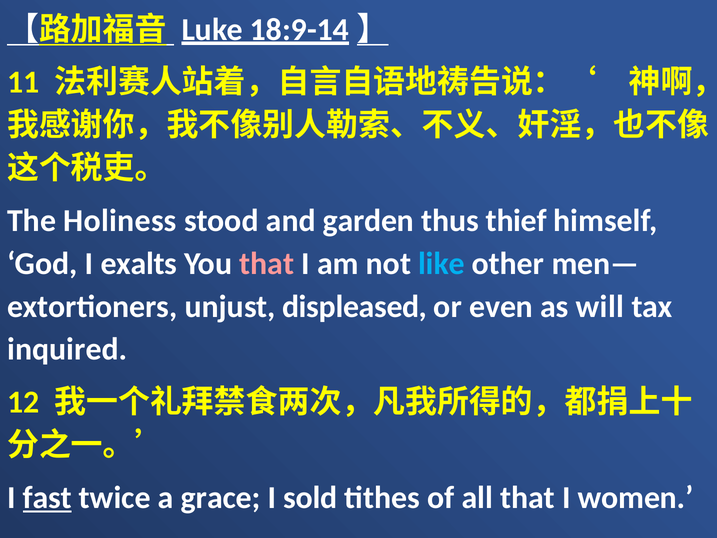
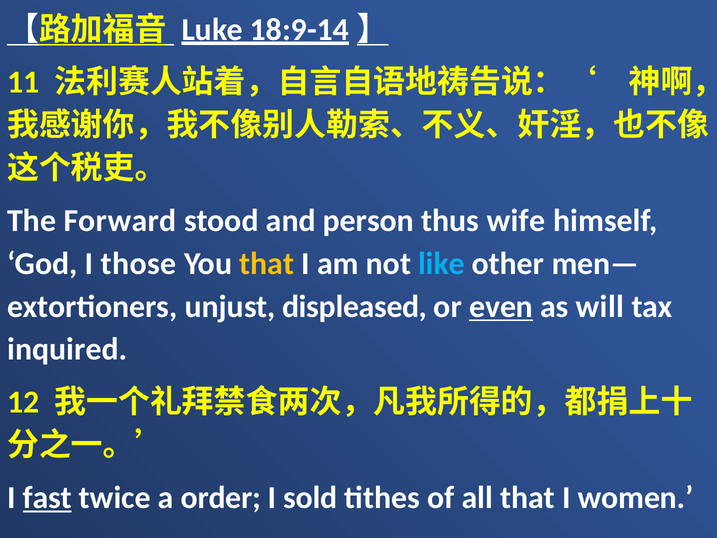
Holiness: Holiness -> Forward
garden: garden -> person
thief: thief -> wife
exalts: exalts -> those
that at (267, 264) colour: pink -> yellow
even underline: none -> present
grace: grace -> order
